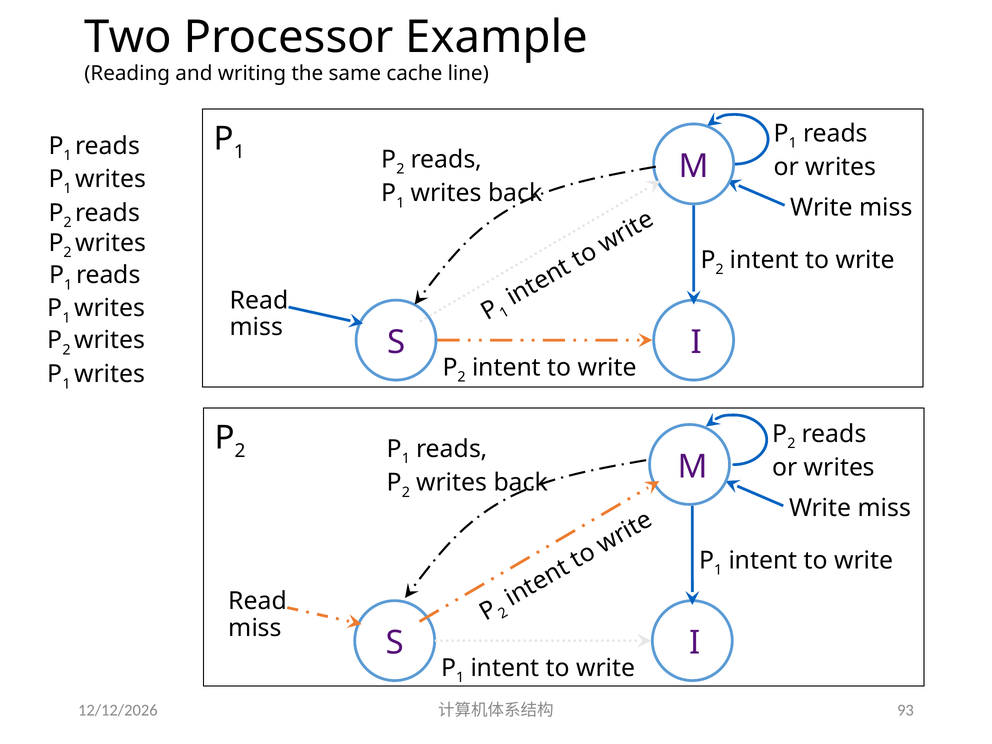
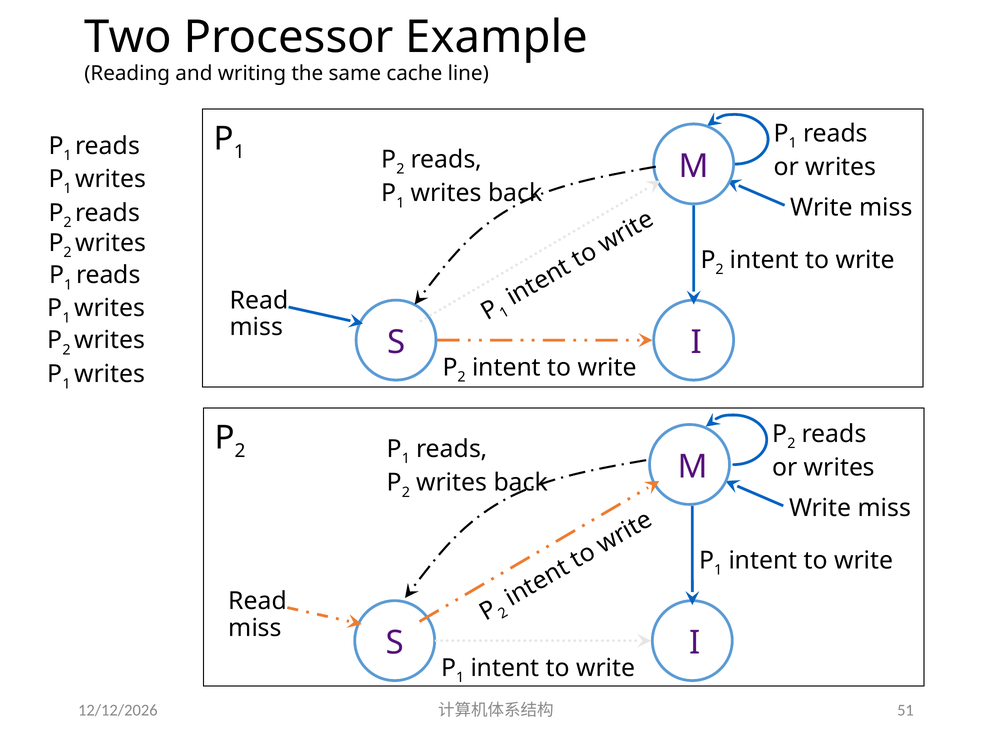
93: 93 -> 51
